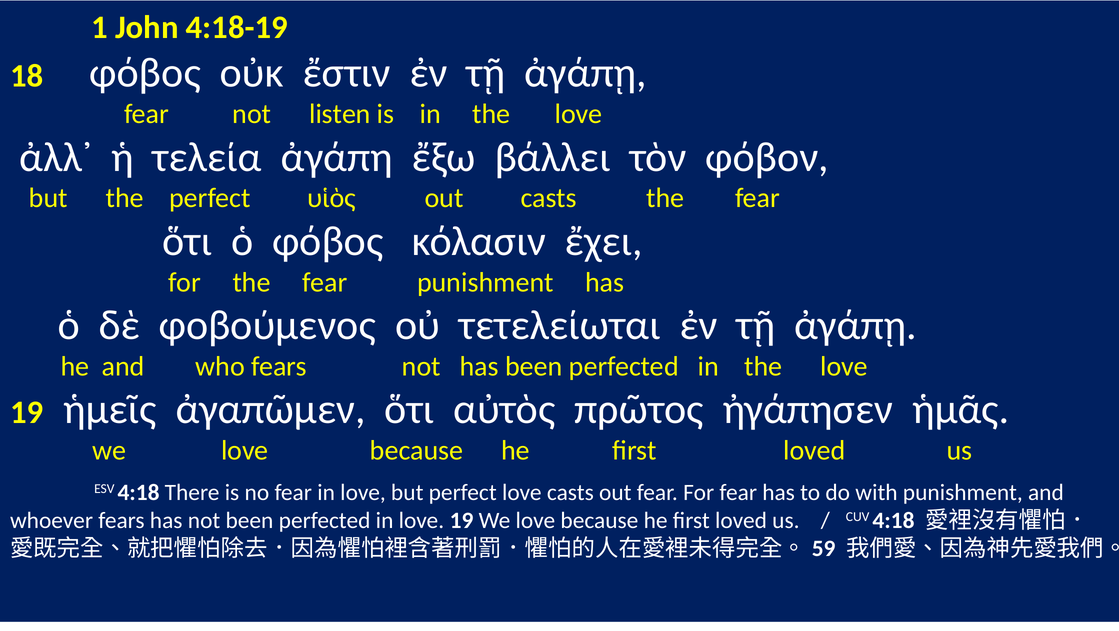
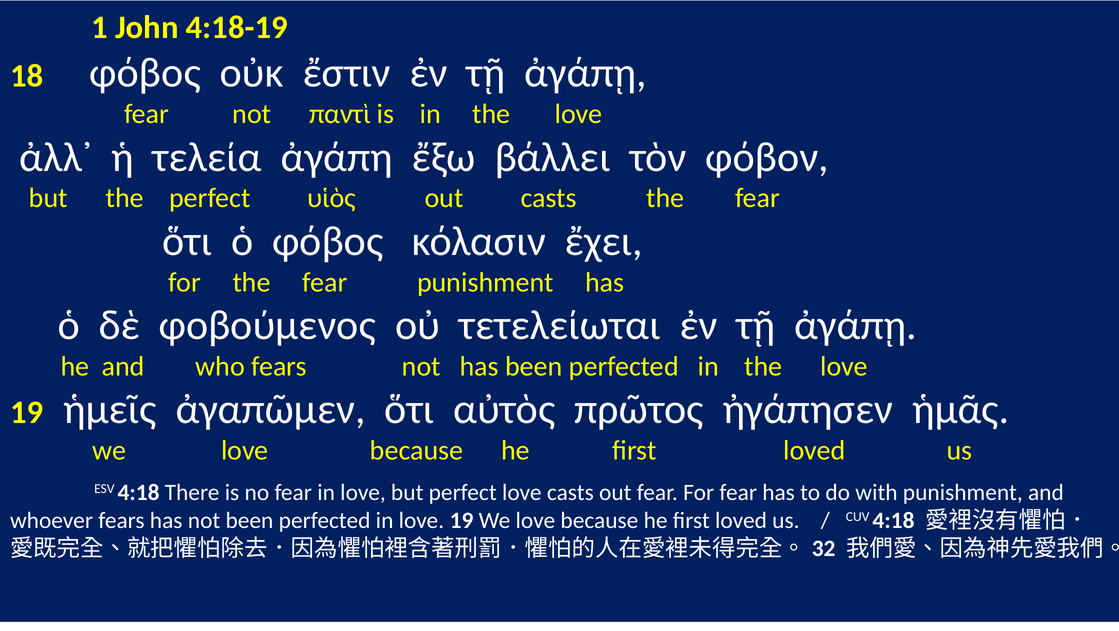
listen: listen -> παντὶ
59: 59 -> 32
